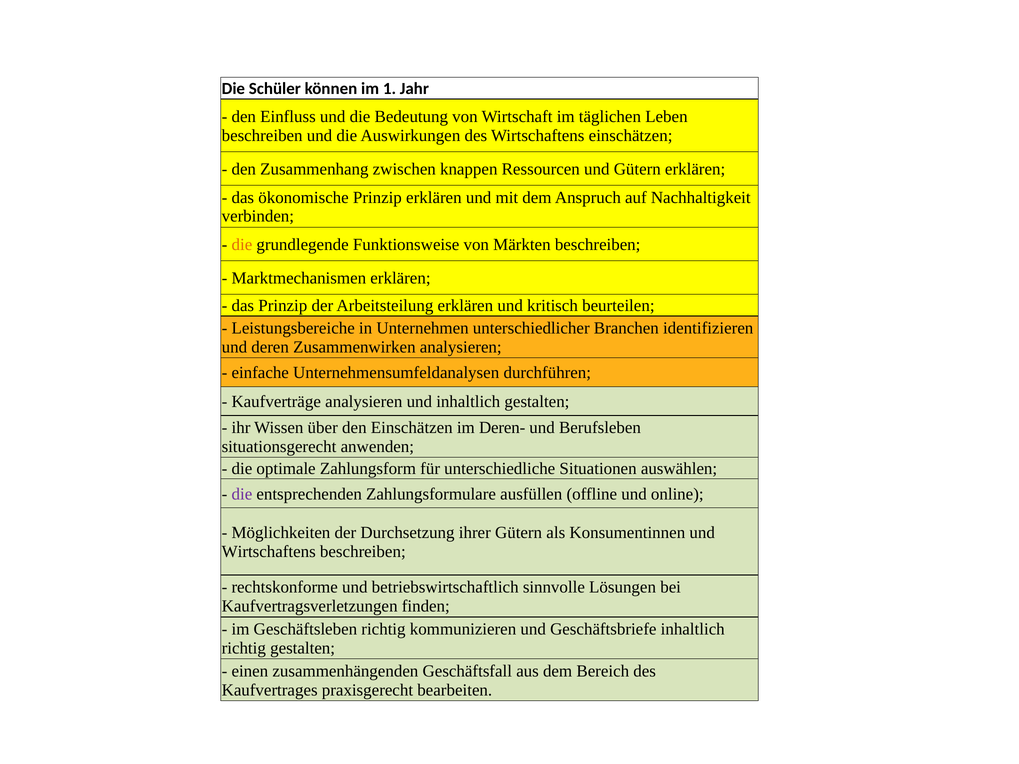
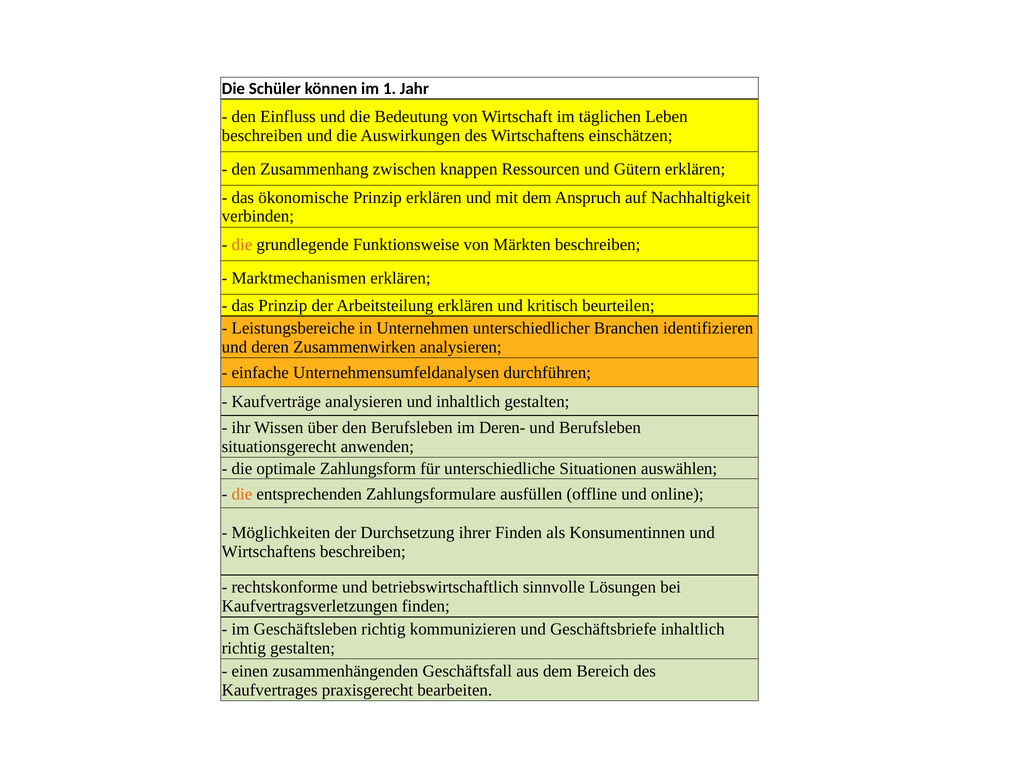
den Einschätzen: Einschätzen -> Berufsleben
die at (242, 494) colour: purple -> orange
ihrer Gütern: Gütern -> Finden
